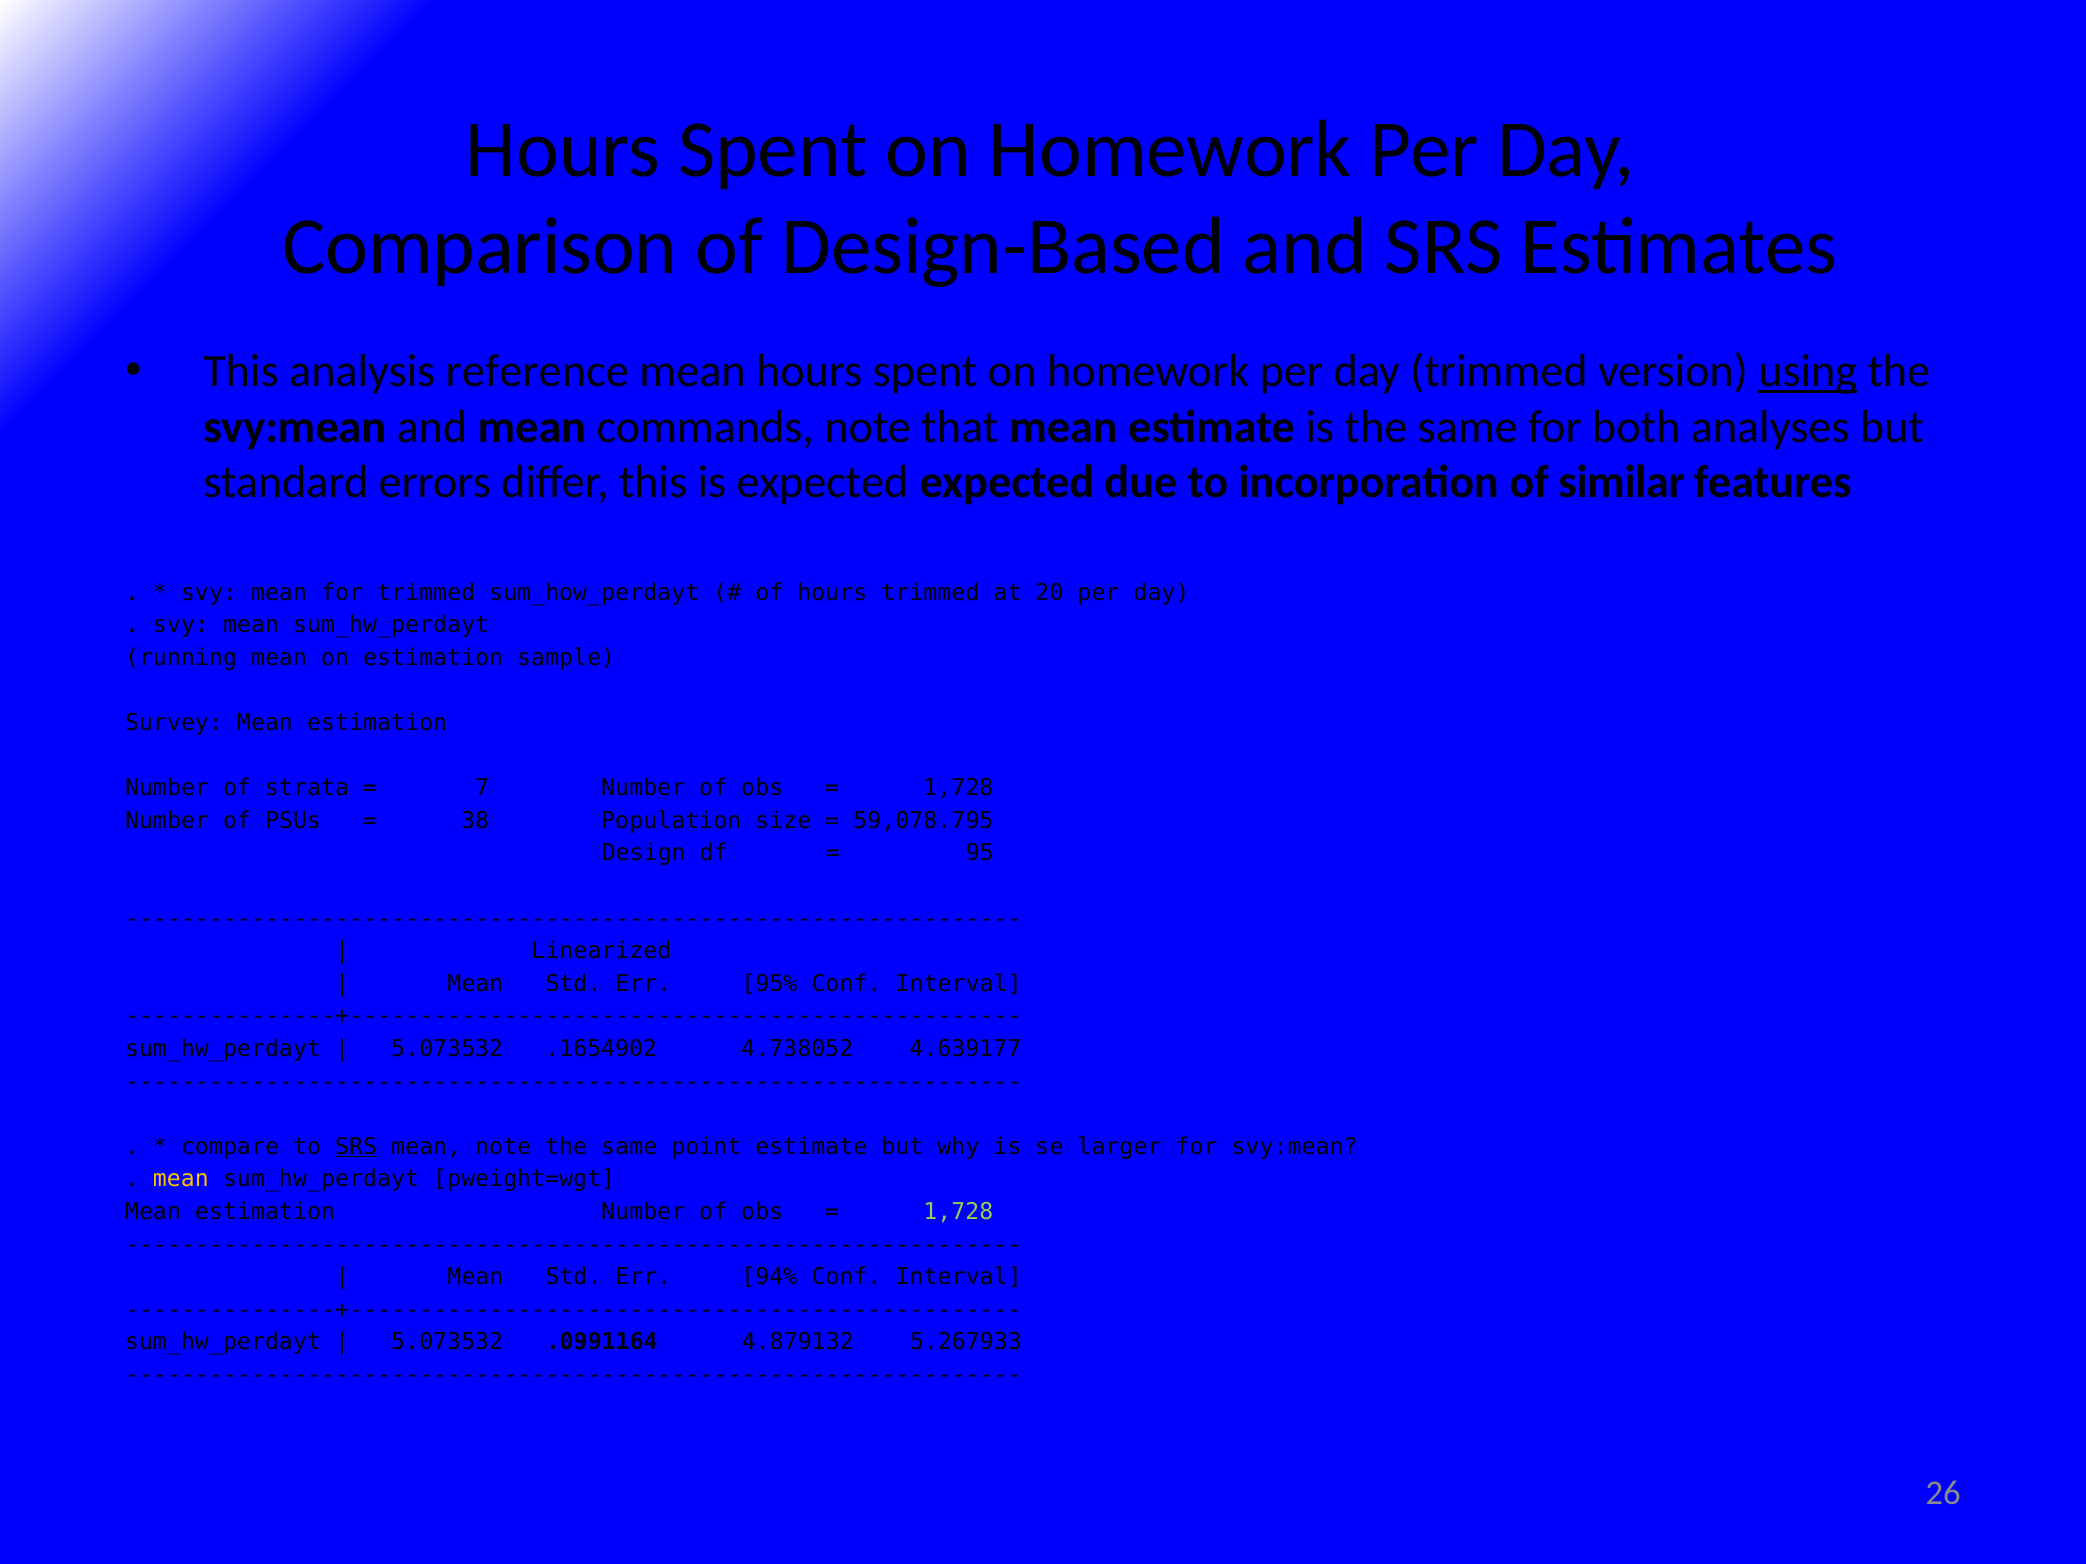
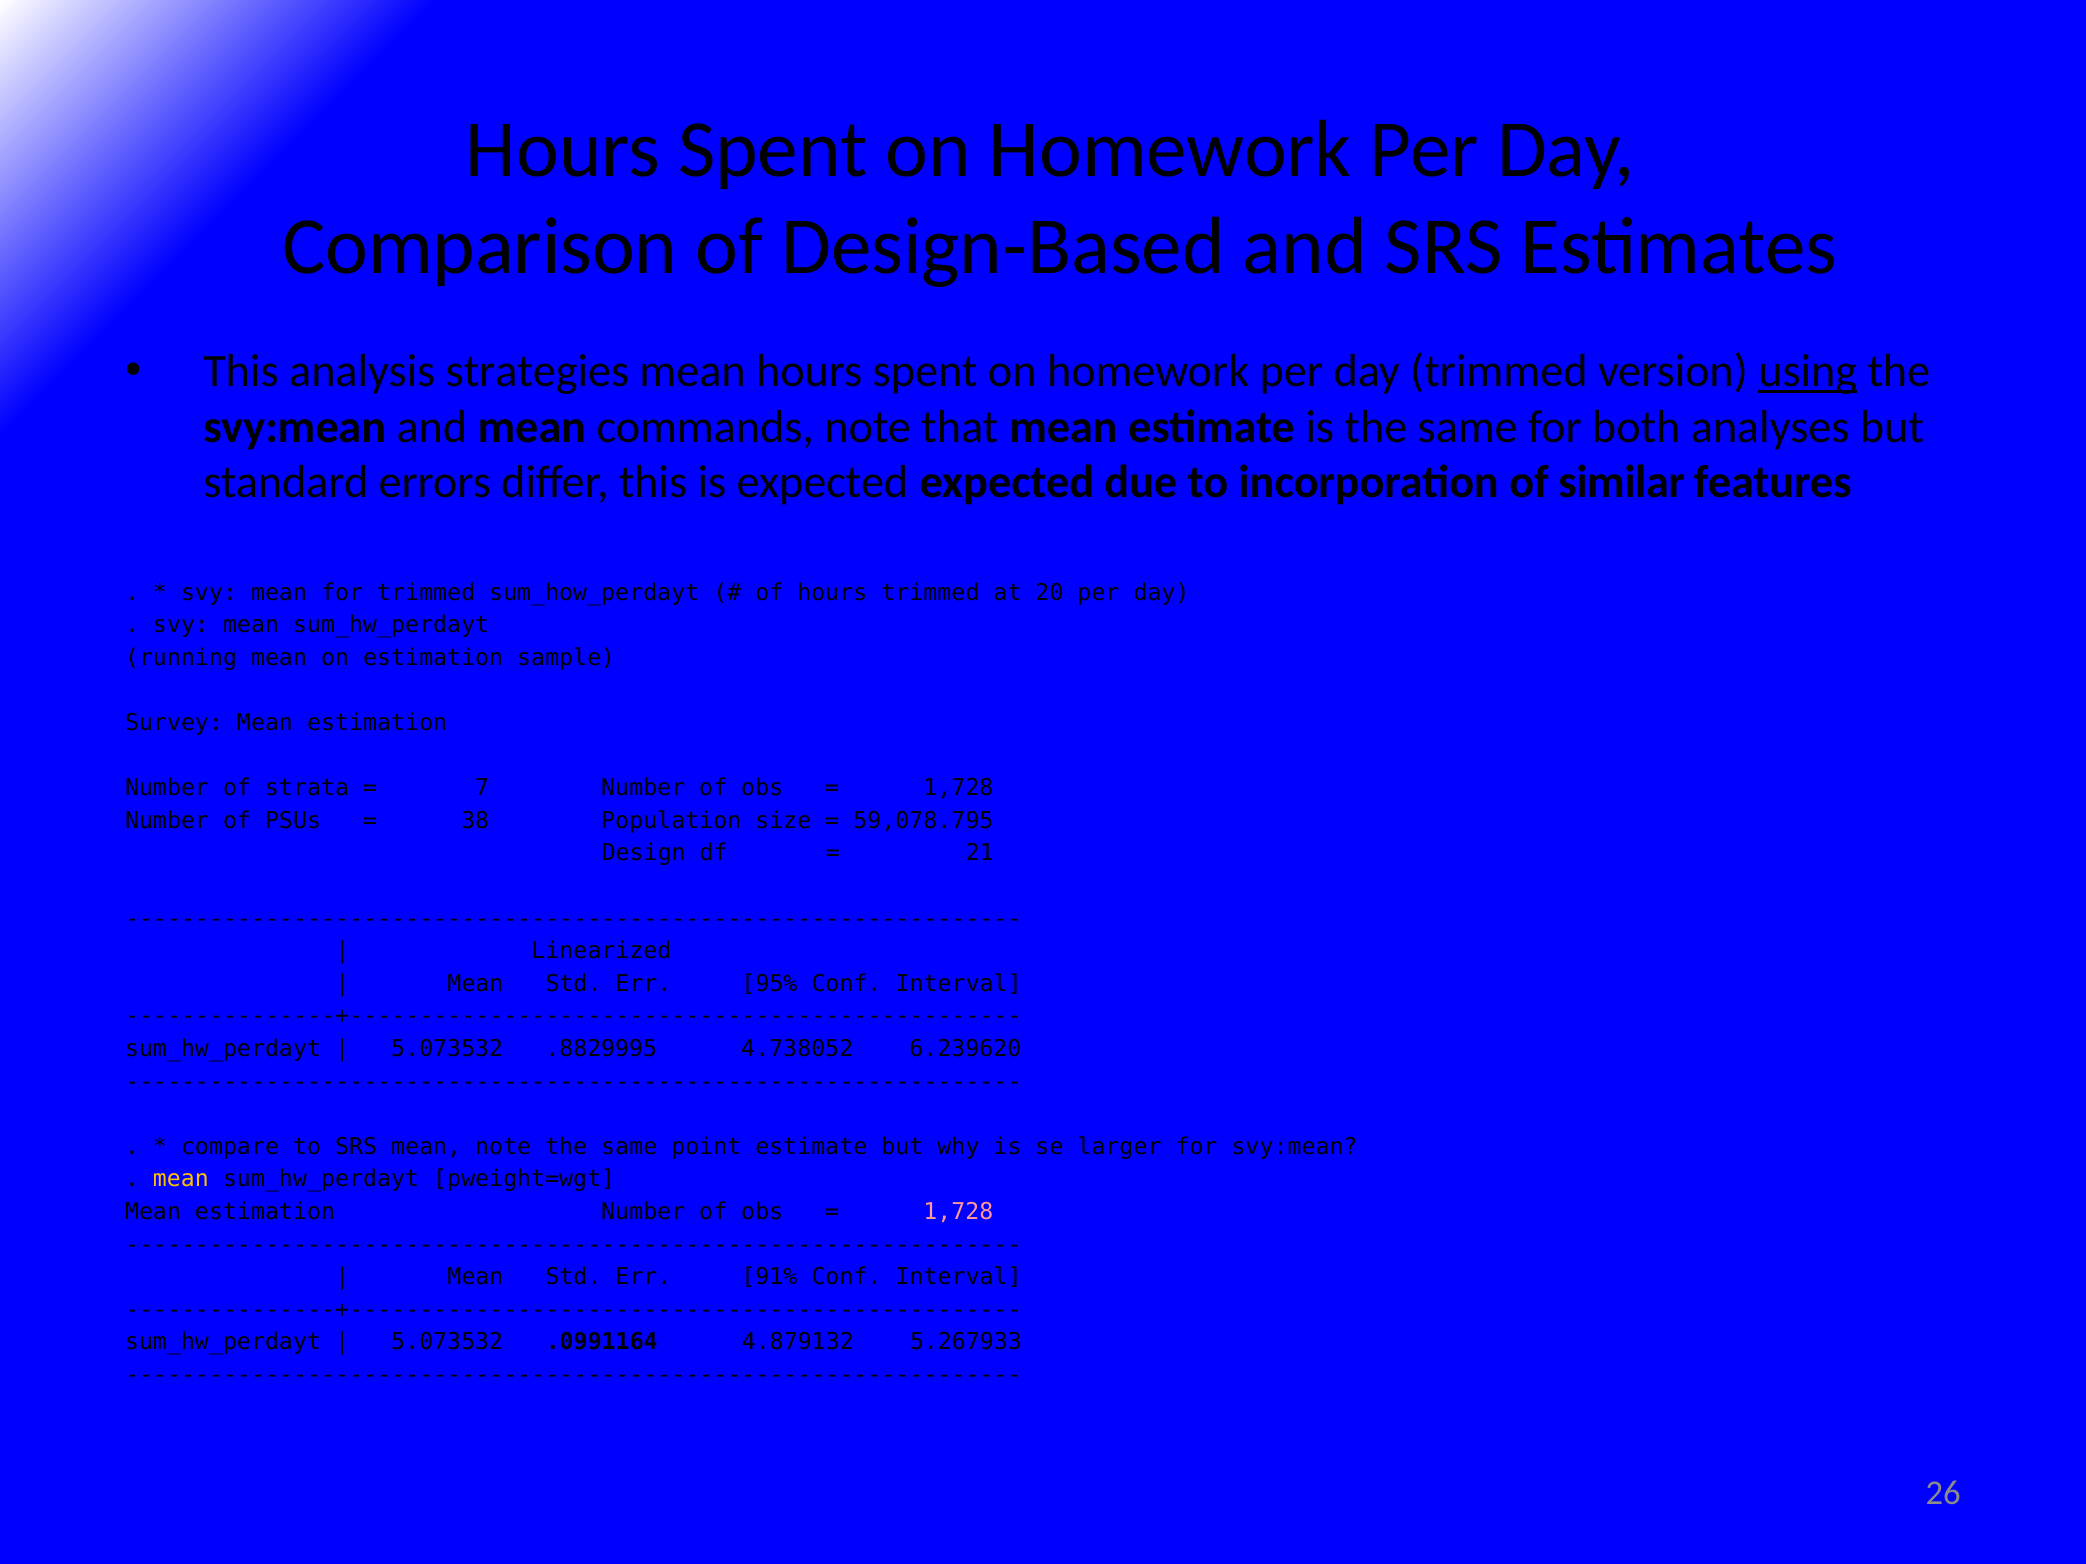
reference: reference -> strategies
95: 95 -> 21
.1654902: .1654902 -> .8829995
4.639177: 4.639177 -> 6.239620
SRS at (356, 1147) underline: present -> none
1,728 at (958, 1212) colour: light green -> pink
94%: 94% -> 91%
